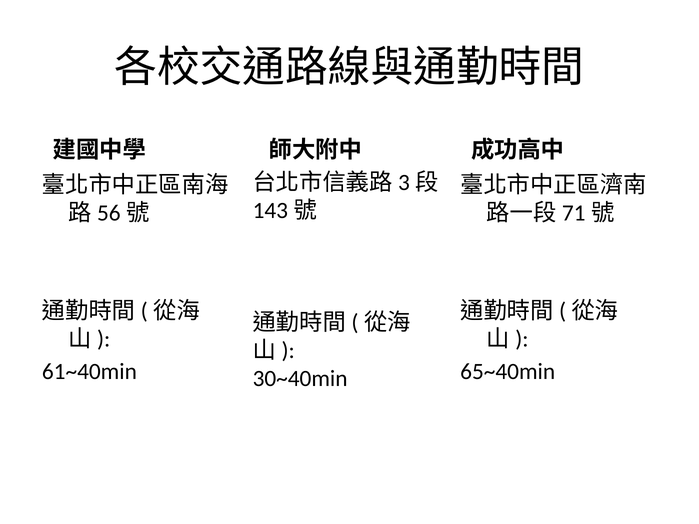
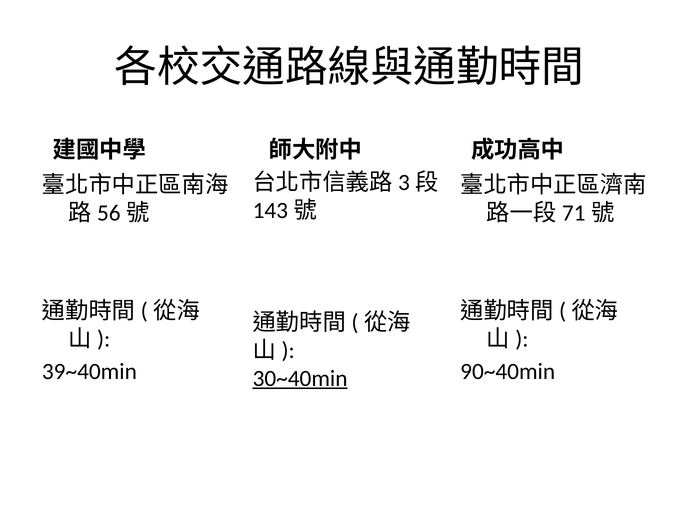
61~40min: 61~40min -> 39~40min
65~40min: 65~40min -> 90~40min
30~40min underline: none -> present
